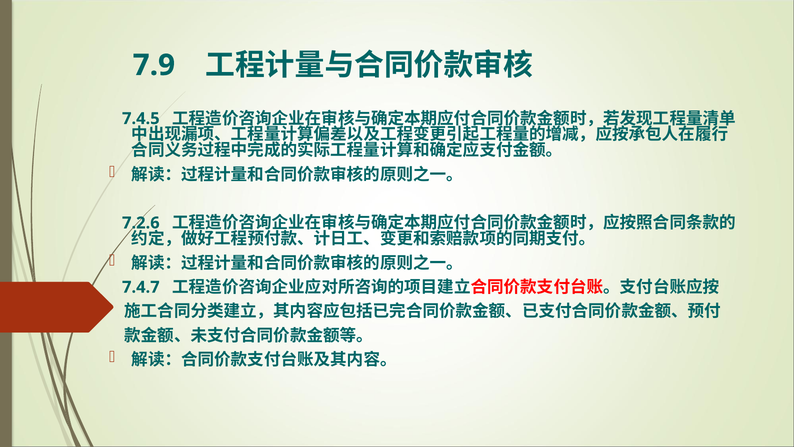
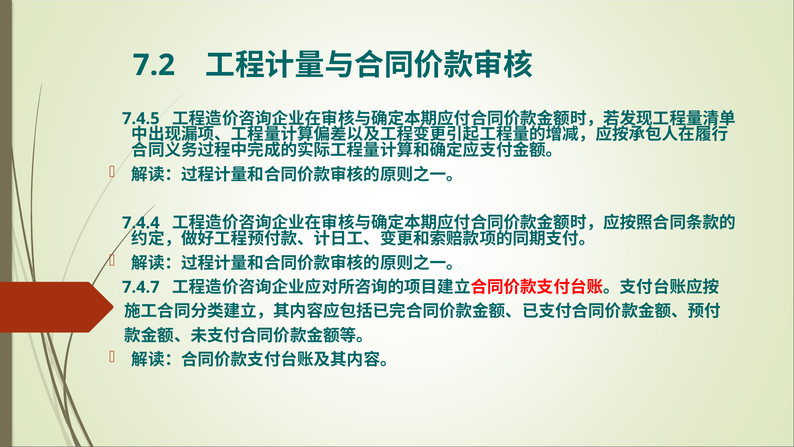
7.9: 7.9 -> 7.2
7.2.6: 7.2.6 -> 7.4.4
